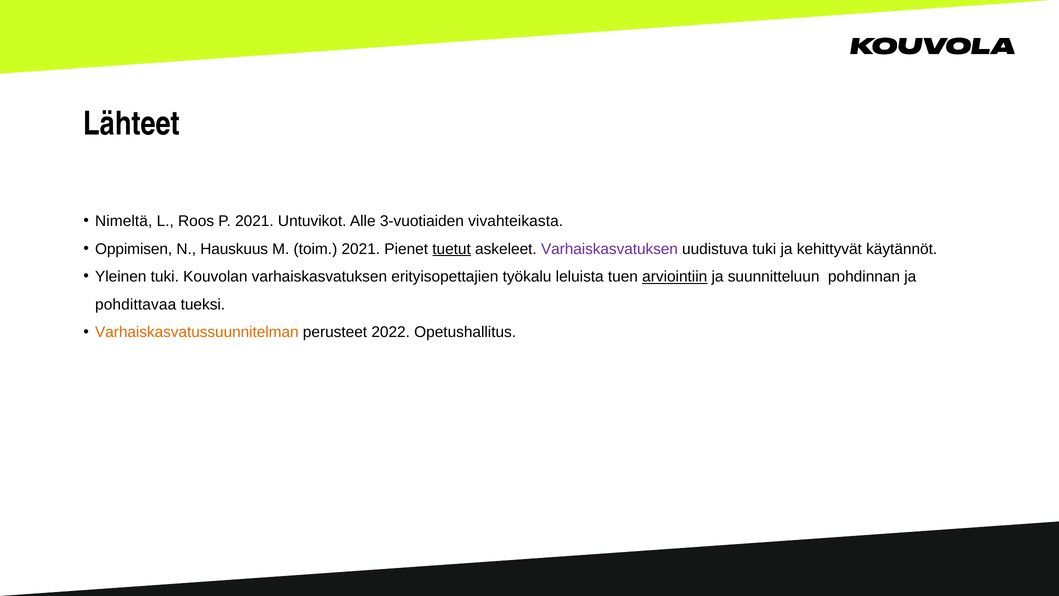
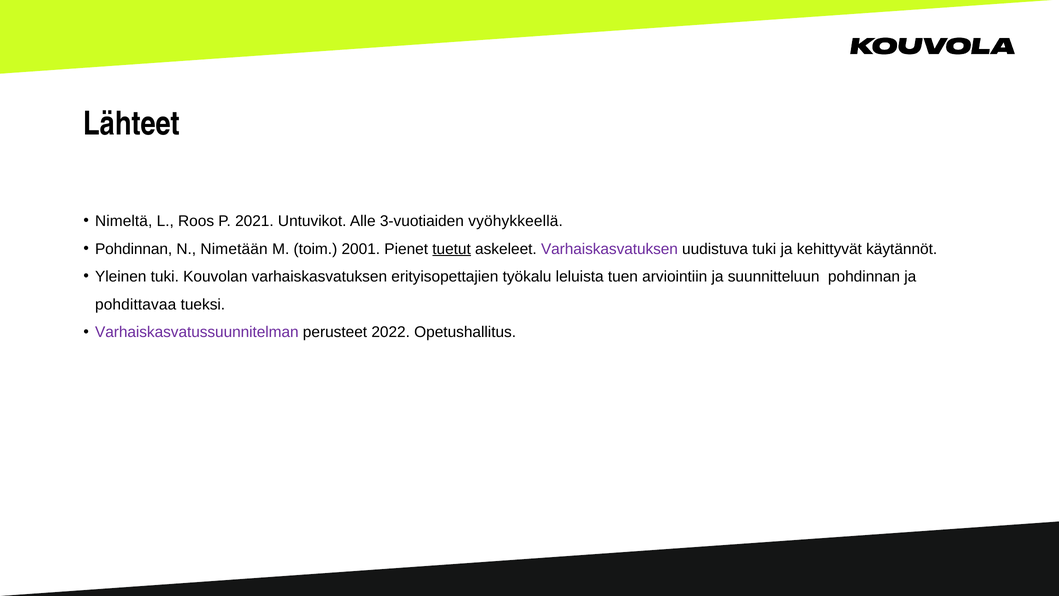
vivahteikasta: vivahteikasta -> vyöhykkeellä
Oppimisen at (134, 249): Oppimisen -> Pohdinnan
Hauskuus: Hauskuus -> Nimetään
toim 2021: 2021 -> 2001
arviointiin underline: present -> none
Varhaiskasvatussuunnitelman colour: orange -> purple
